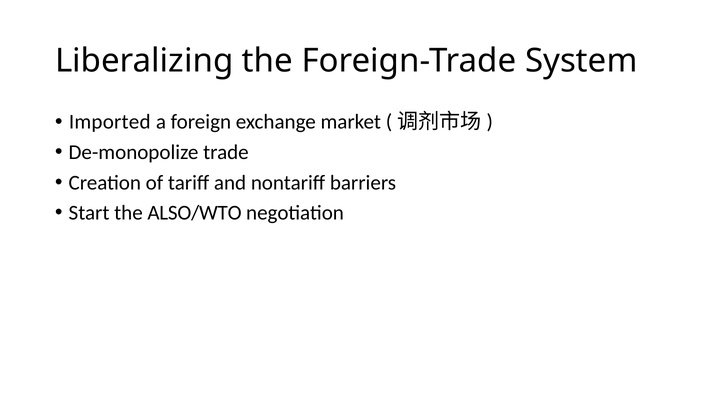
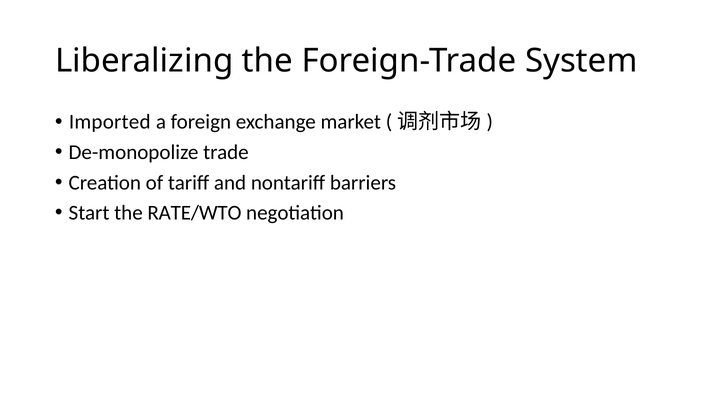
ALSO/WTO: ALSO/WTO -> RATE/WTO
